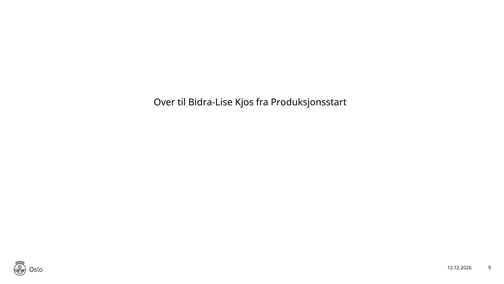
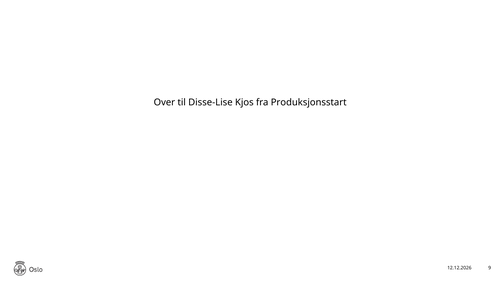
Bidra-Lise: Bidra-Lise -> Disse-Lise
